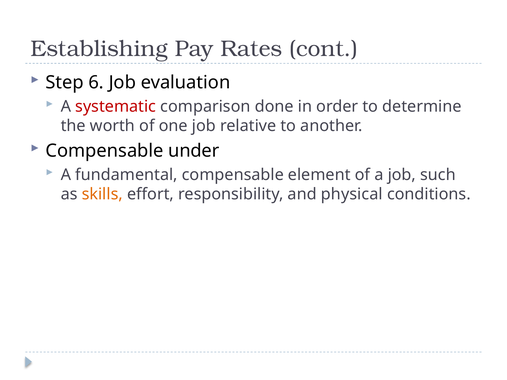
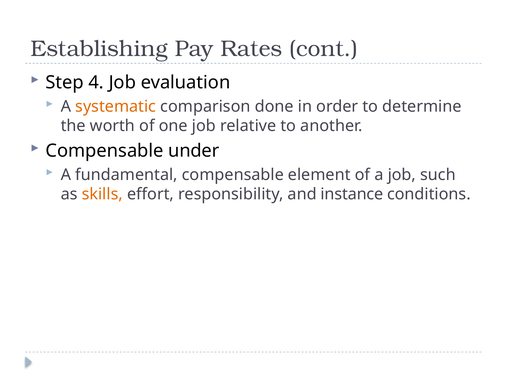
6: 6 -> 4
systematic colour: red -> orange
physical: physical -> instance
